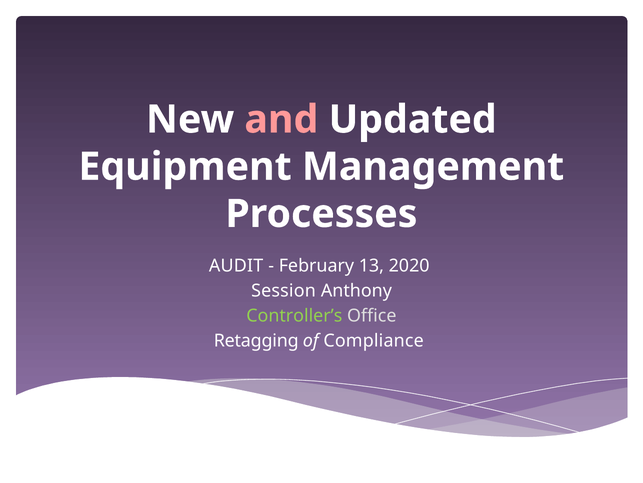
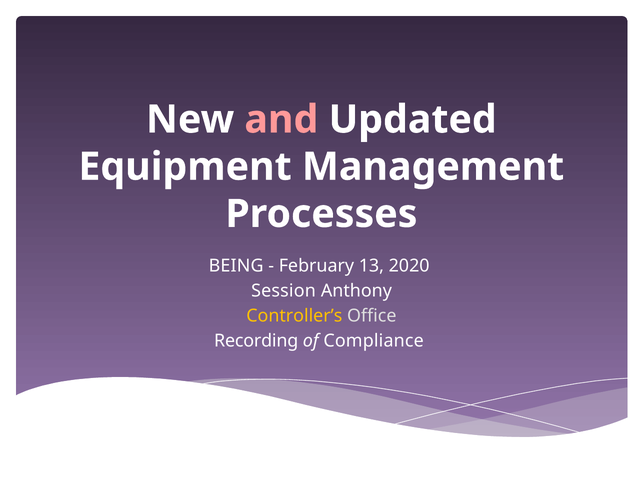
AUDIT: AUDIT -> BEING
Controller’s colour: light green -> yellow
Retagging: Retagging -> Recording
